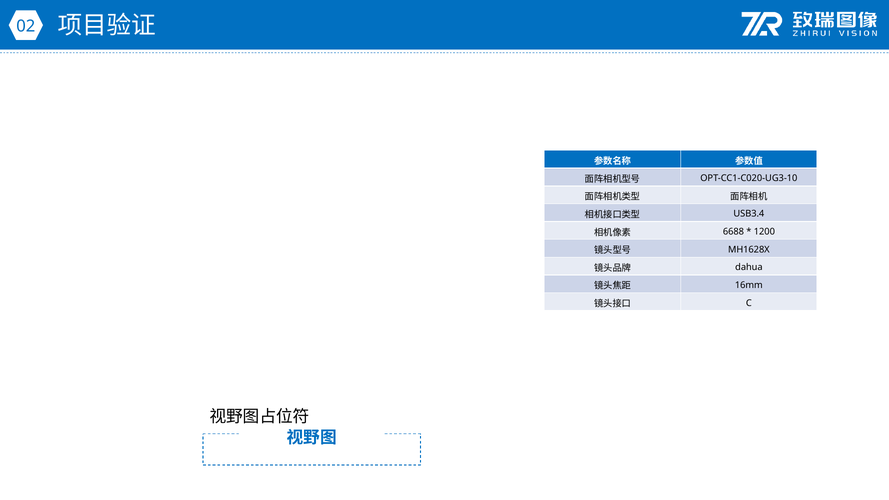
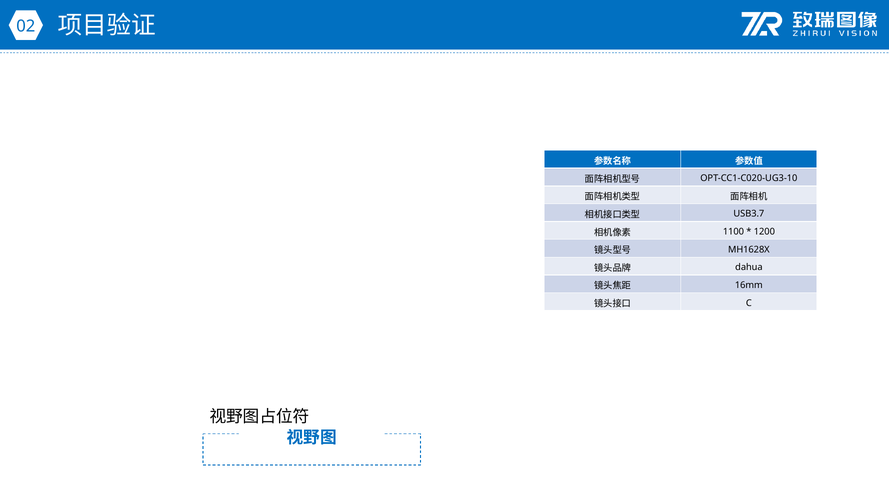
USB3.4: USB3.4 -> USB3.7
6688: 6688 -> 1100
